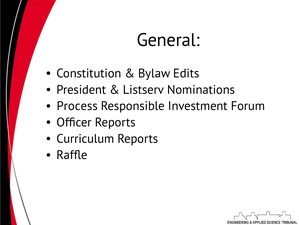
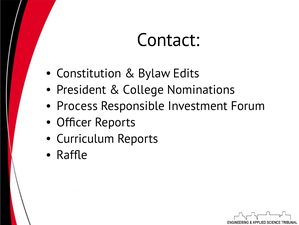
General: General -> Contact
Listserv: Listserv -> College
